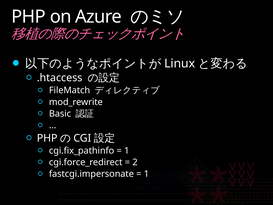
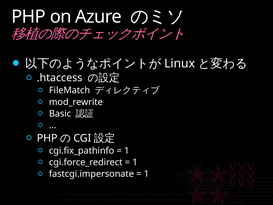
2 at (135, 162): 2 -> 1
